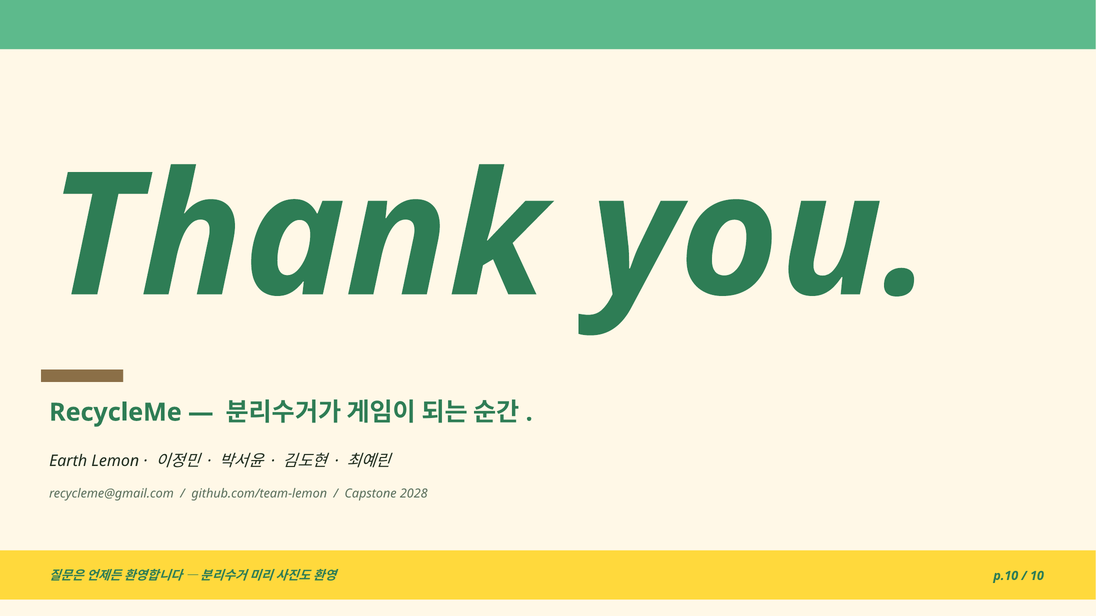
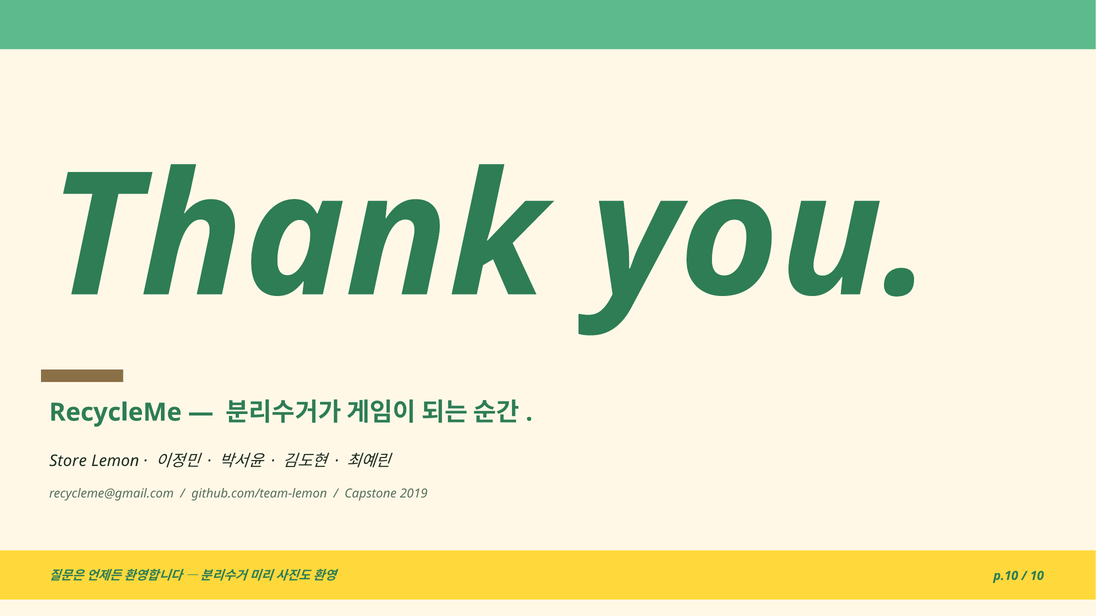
Earth: Earth -> Store
2028: 2028 -> 2019
